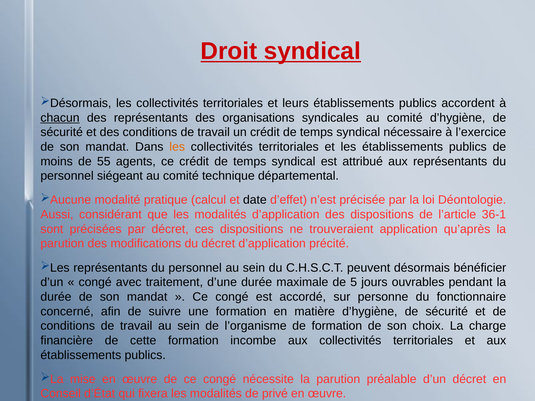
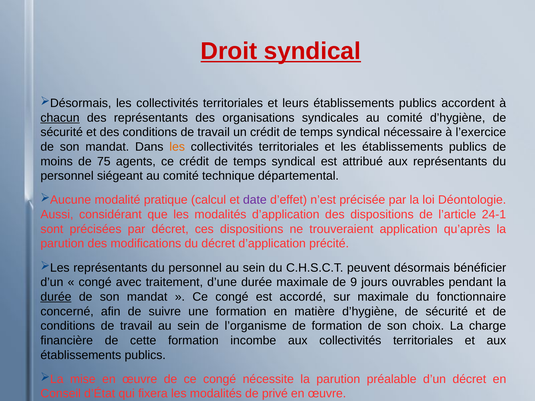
55: 55 -> 75
date colour: black -> purple
36-1: 36-1 -> 24-1
5: 5 -> 9
durée at (56, 297) underline: none -> present
sur personne: personne -> maximale
